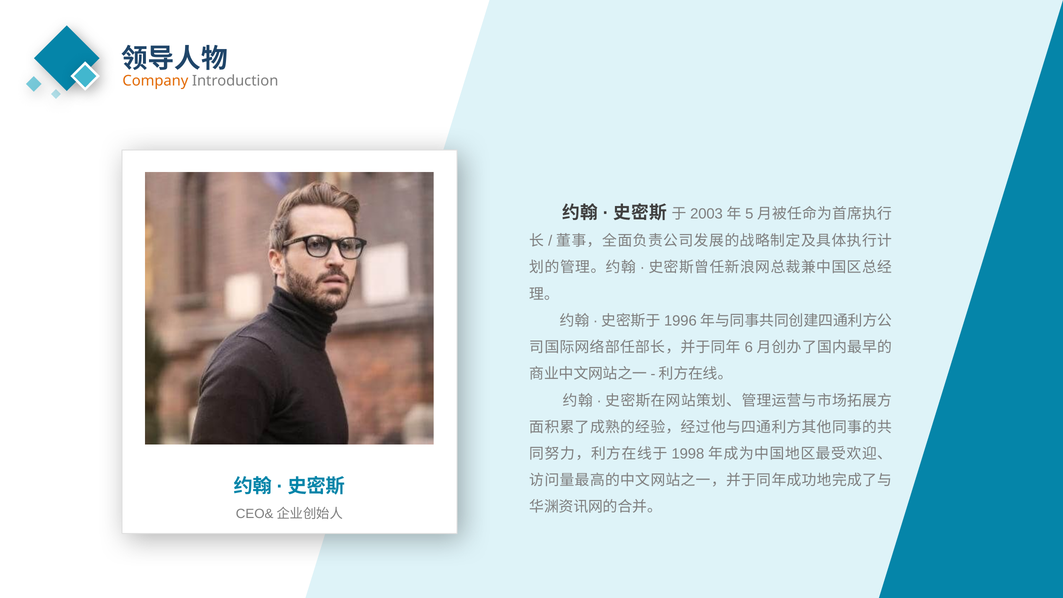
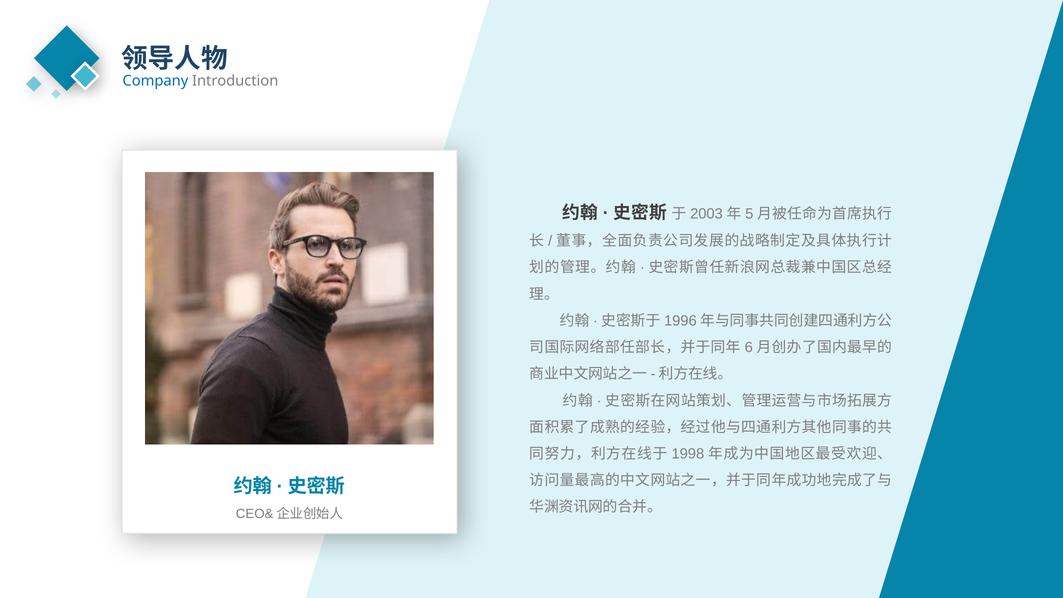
Company colour: orange -> blue
